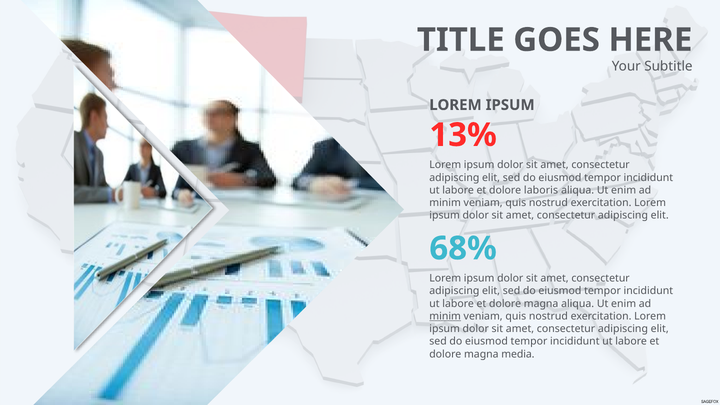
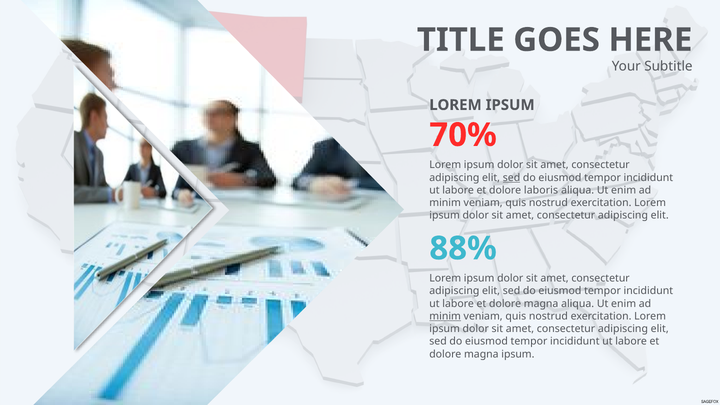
13%: 13% -> 70%
sed at (512, 178) underline: none -> present
68%: 68% -> 88%
magna media: media -> ipsum
